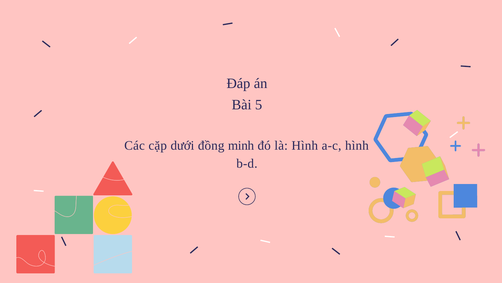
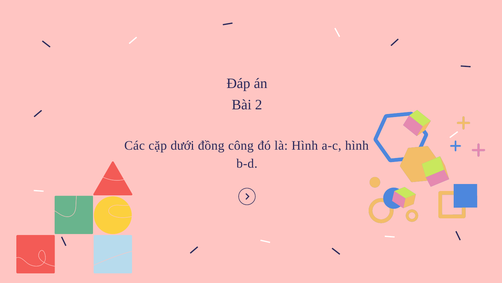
5: 5 -> 2
minh: minh -> công
